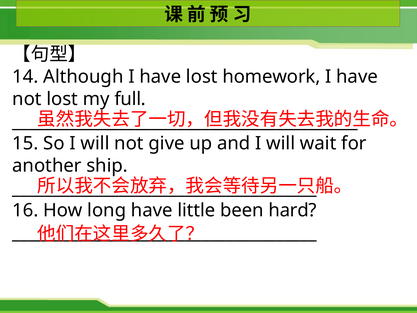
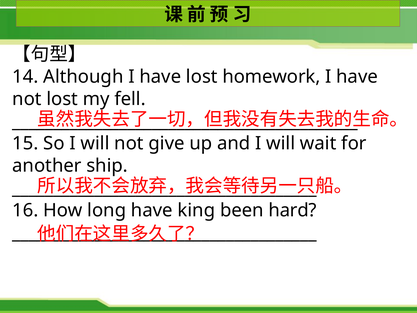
full: full -> fell
little: little -> king
